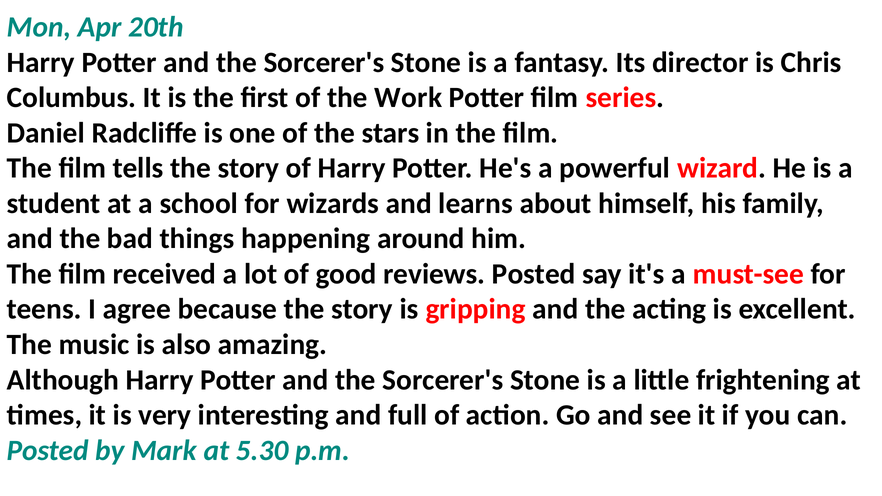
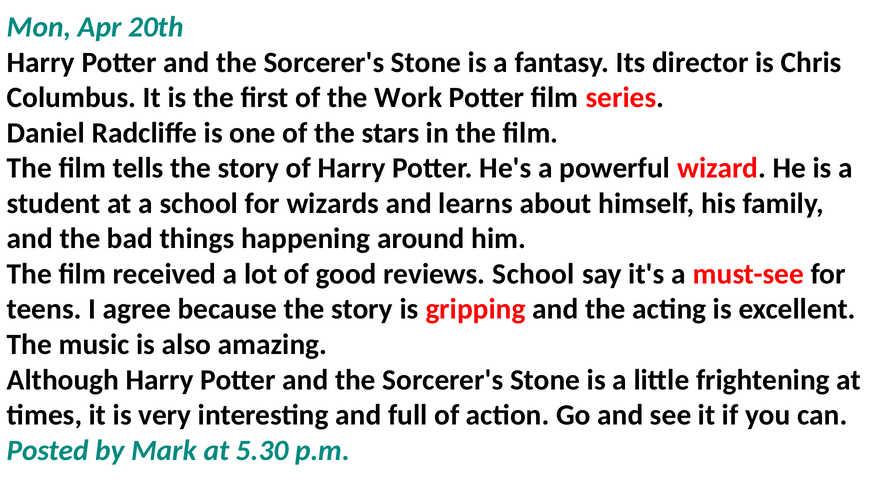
reviews Posted: Posted -> School
